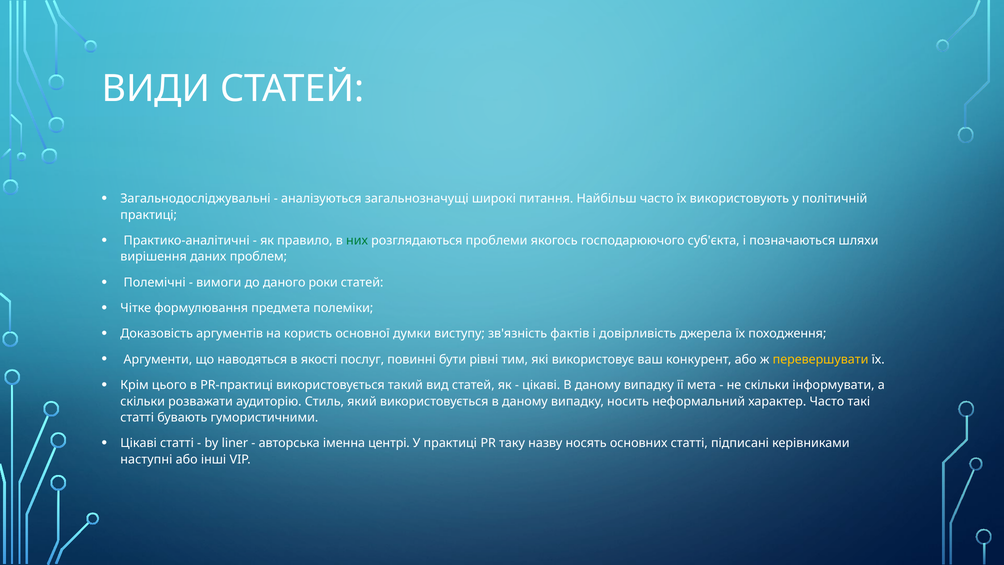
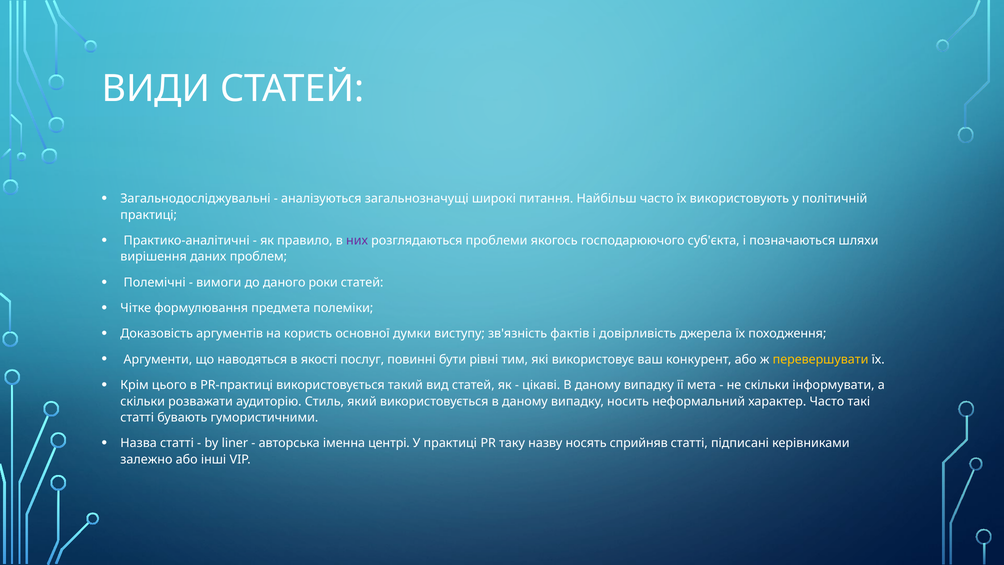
них colour: green -> purple
Цікаві at (139, 443): Цікаві -> Назва
основних: основних -> сприйняв
наступні: наступні -> залежно
